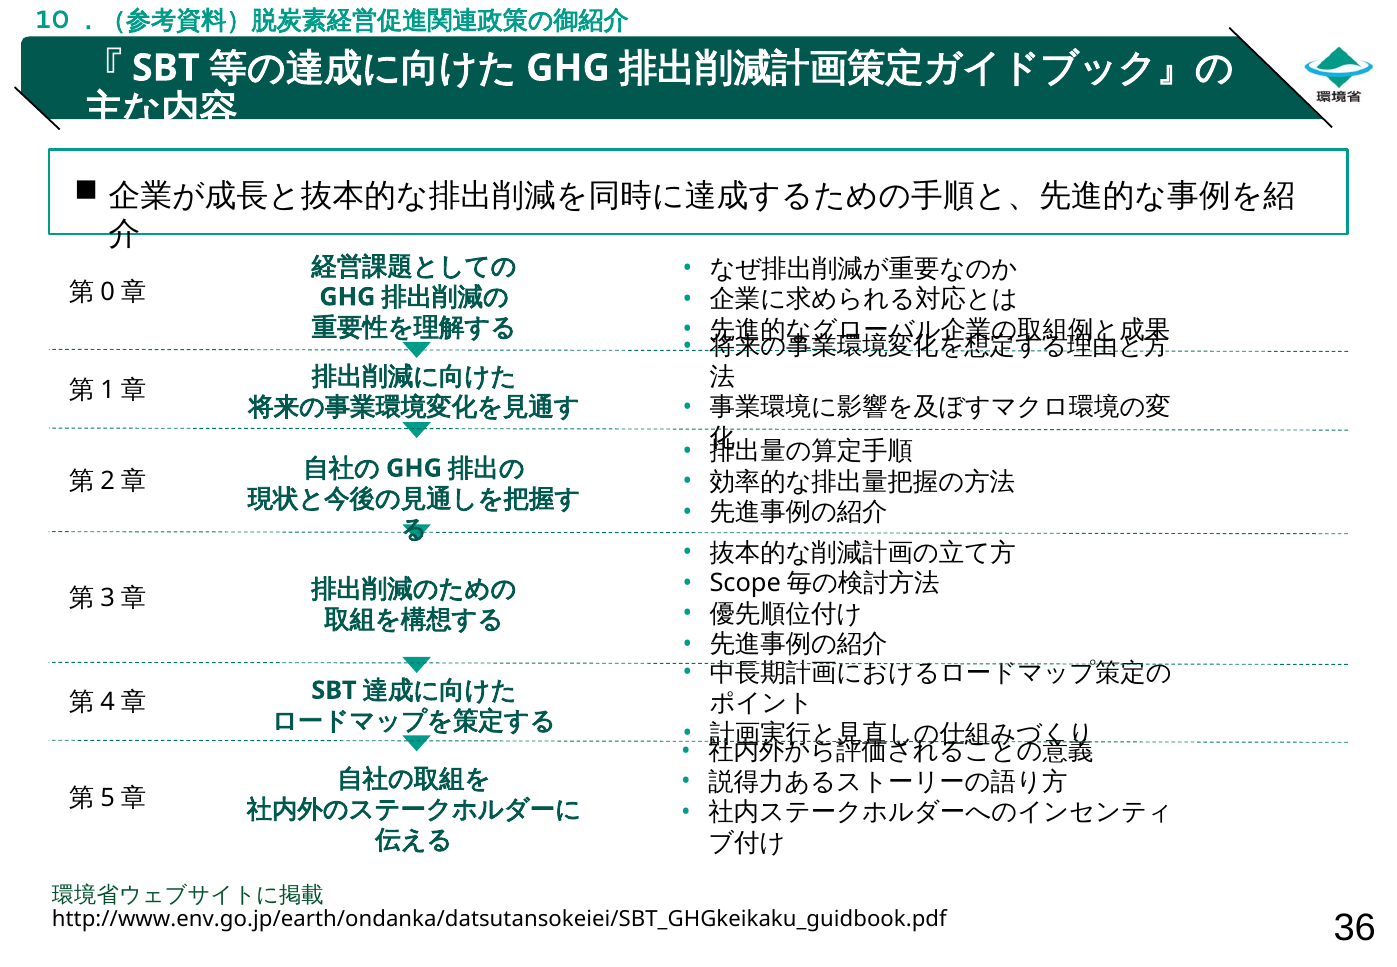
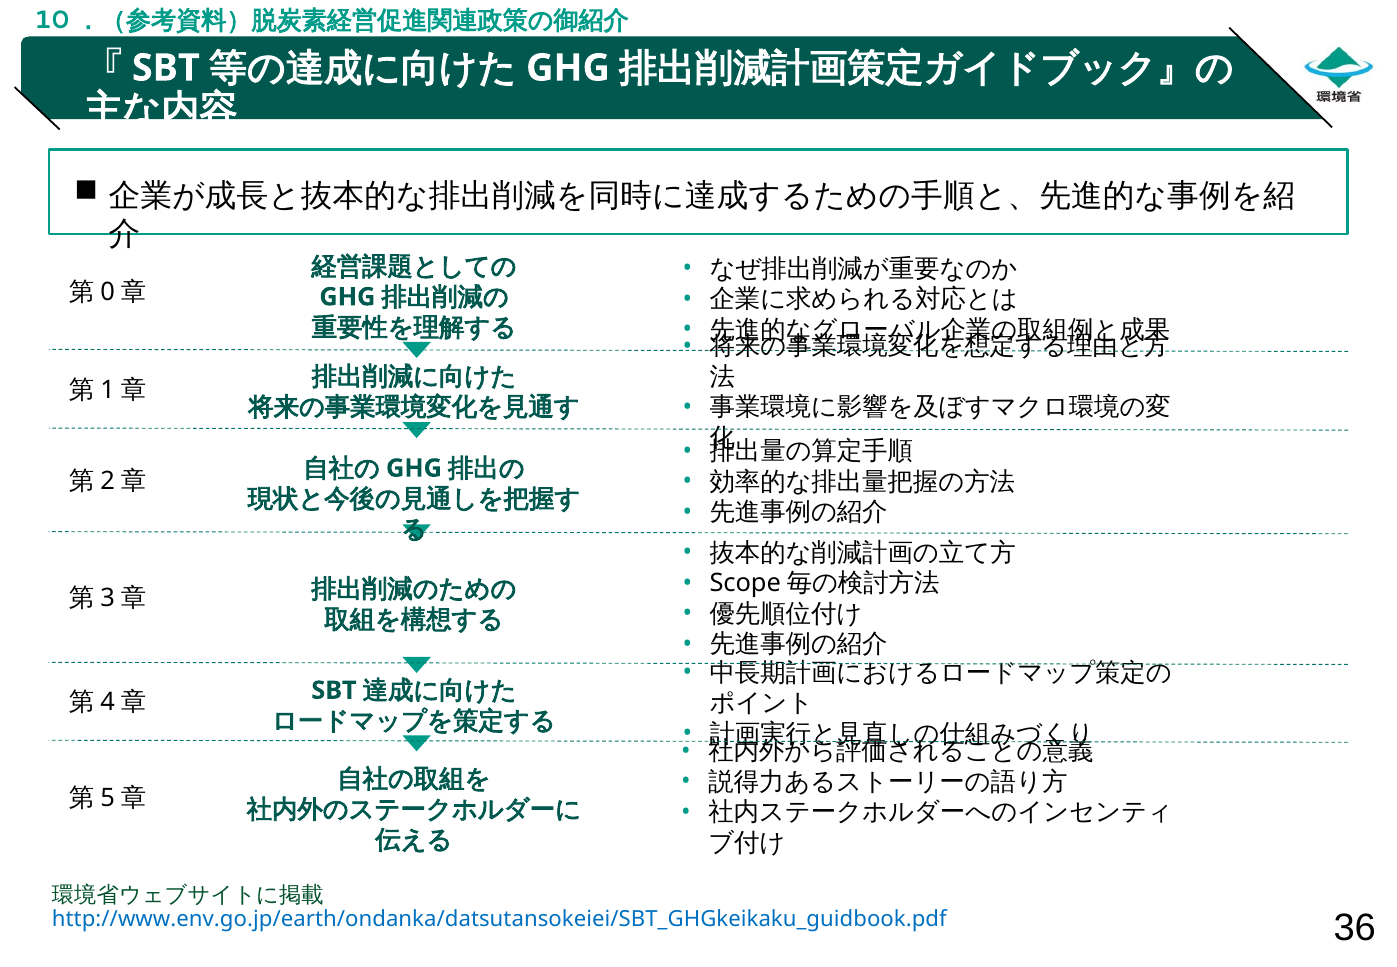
http://www.env.go.jp/earth/ondanka/datsutansokeiei/SBT_GHGkeikaku_guidbook.pdf colour: black -> blue
